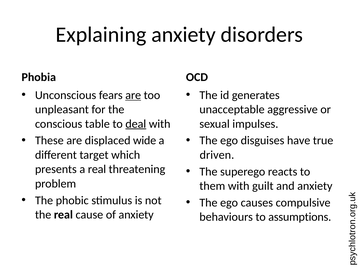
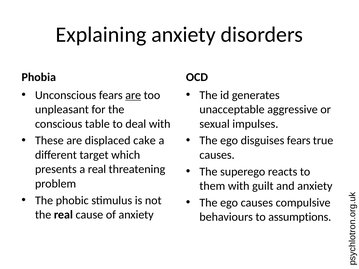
deal underline: present -> none
wide: wide -> cake
disguises have: have -> fears
driven at (217, 155): driven -> causes
